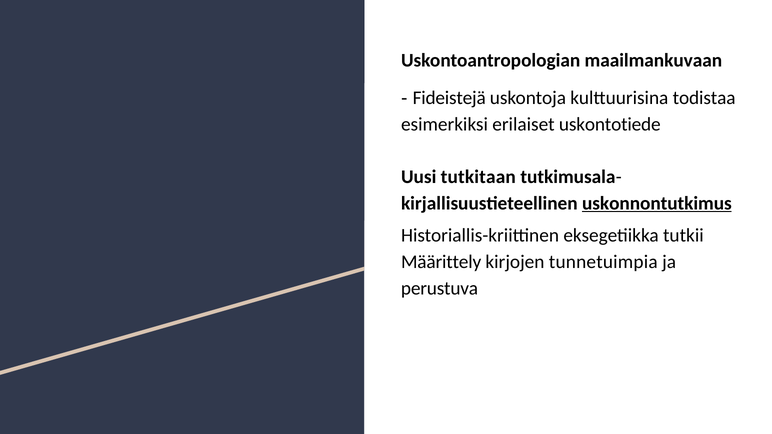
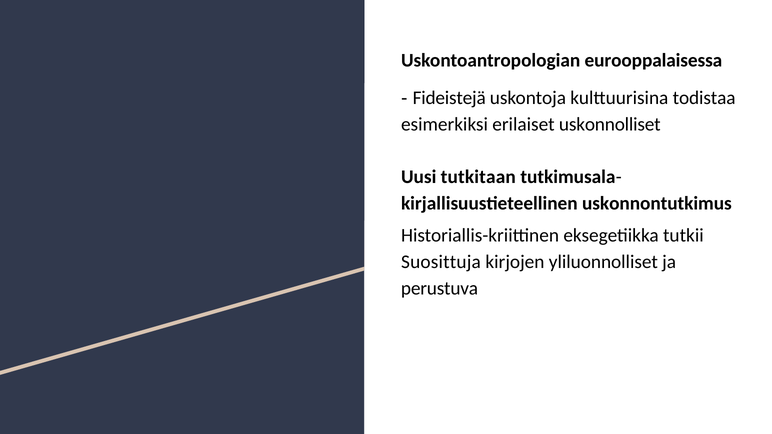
maailmankuvaan: maailmankuvaan -> eurooppalaisessa
uskontotiede: uskontotiede -> uskonnolliset
uskonnontutkimus underline: present -> none
Määrittely: Määrittely -> Suosittuja
tunnetuimpia: tunnetuimpia -> yliluonnolliset
